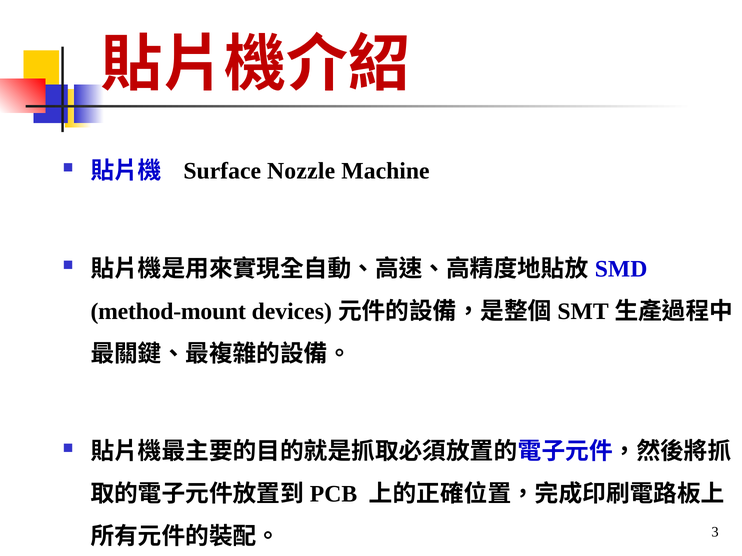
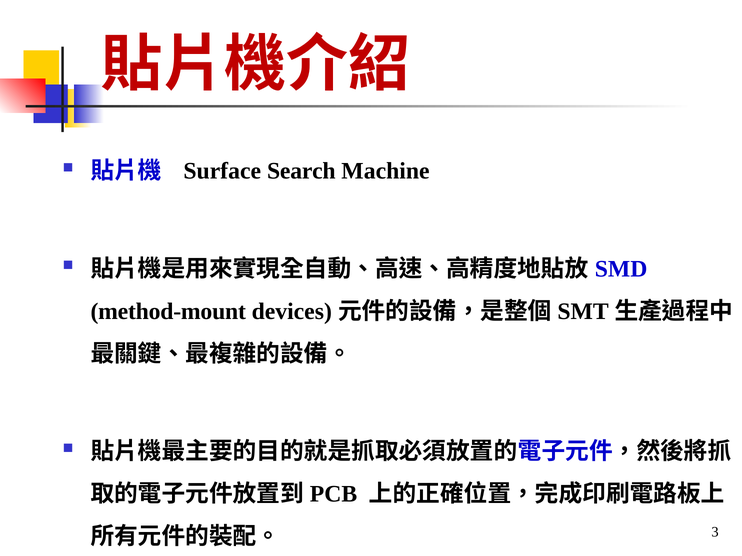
Nozzle: Nozzle -> Search
